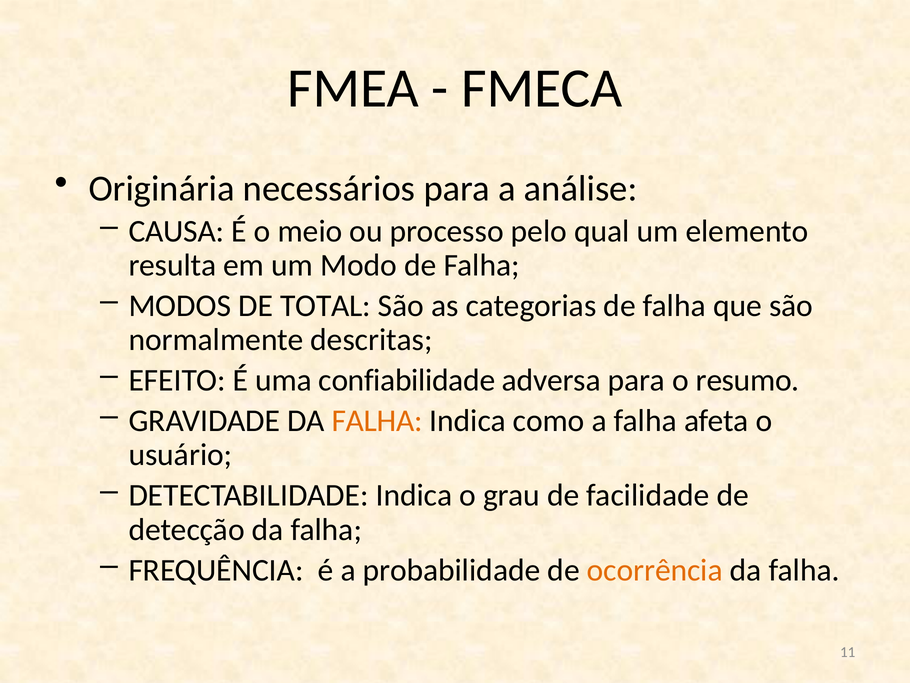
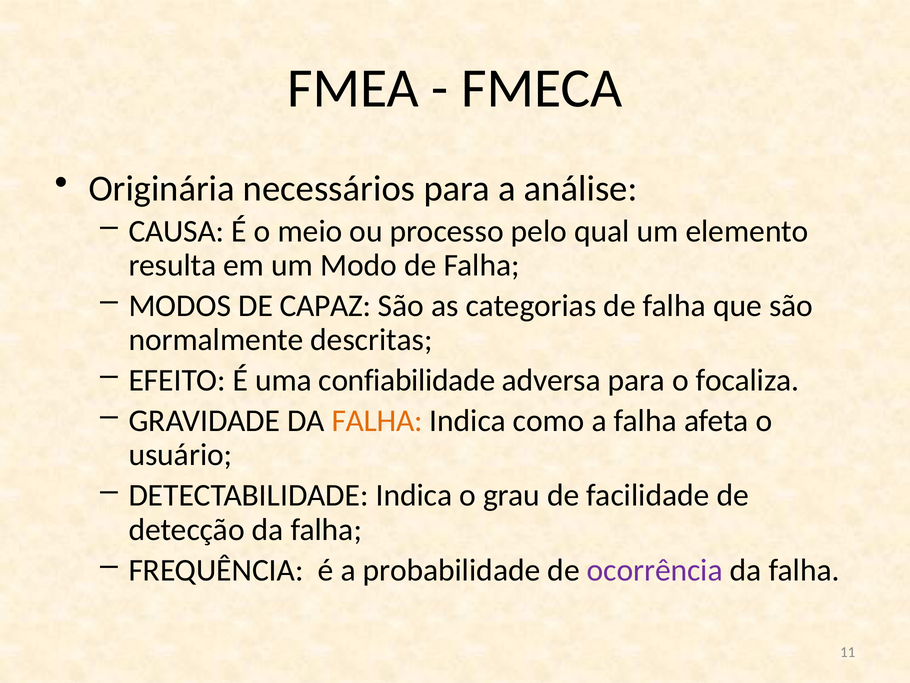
TOTAL: TOTAL -> CAPAZ
resumo: resumo -> focaliza
ocorrência colour: orange -> purple
